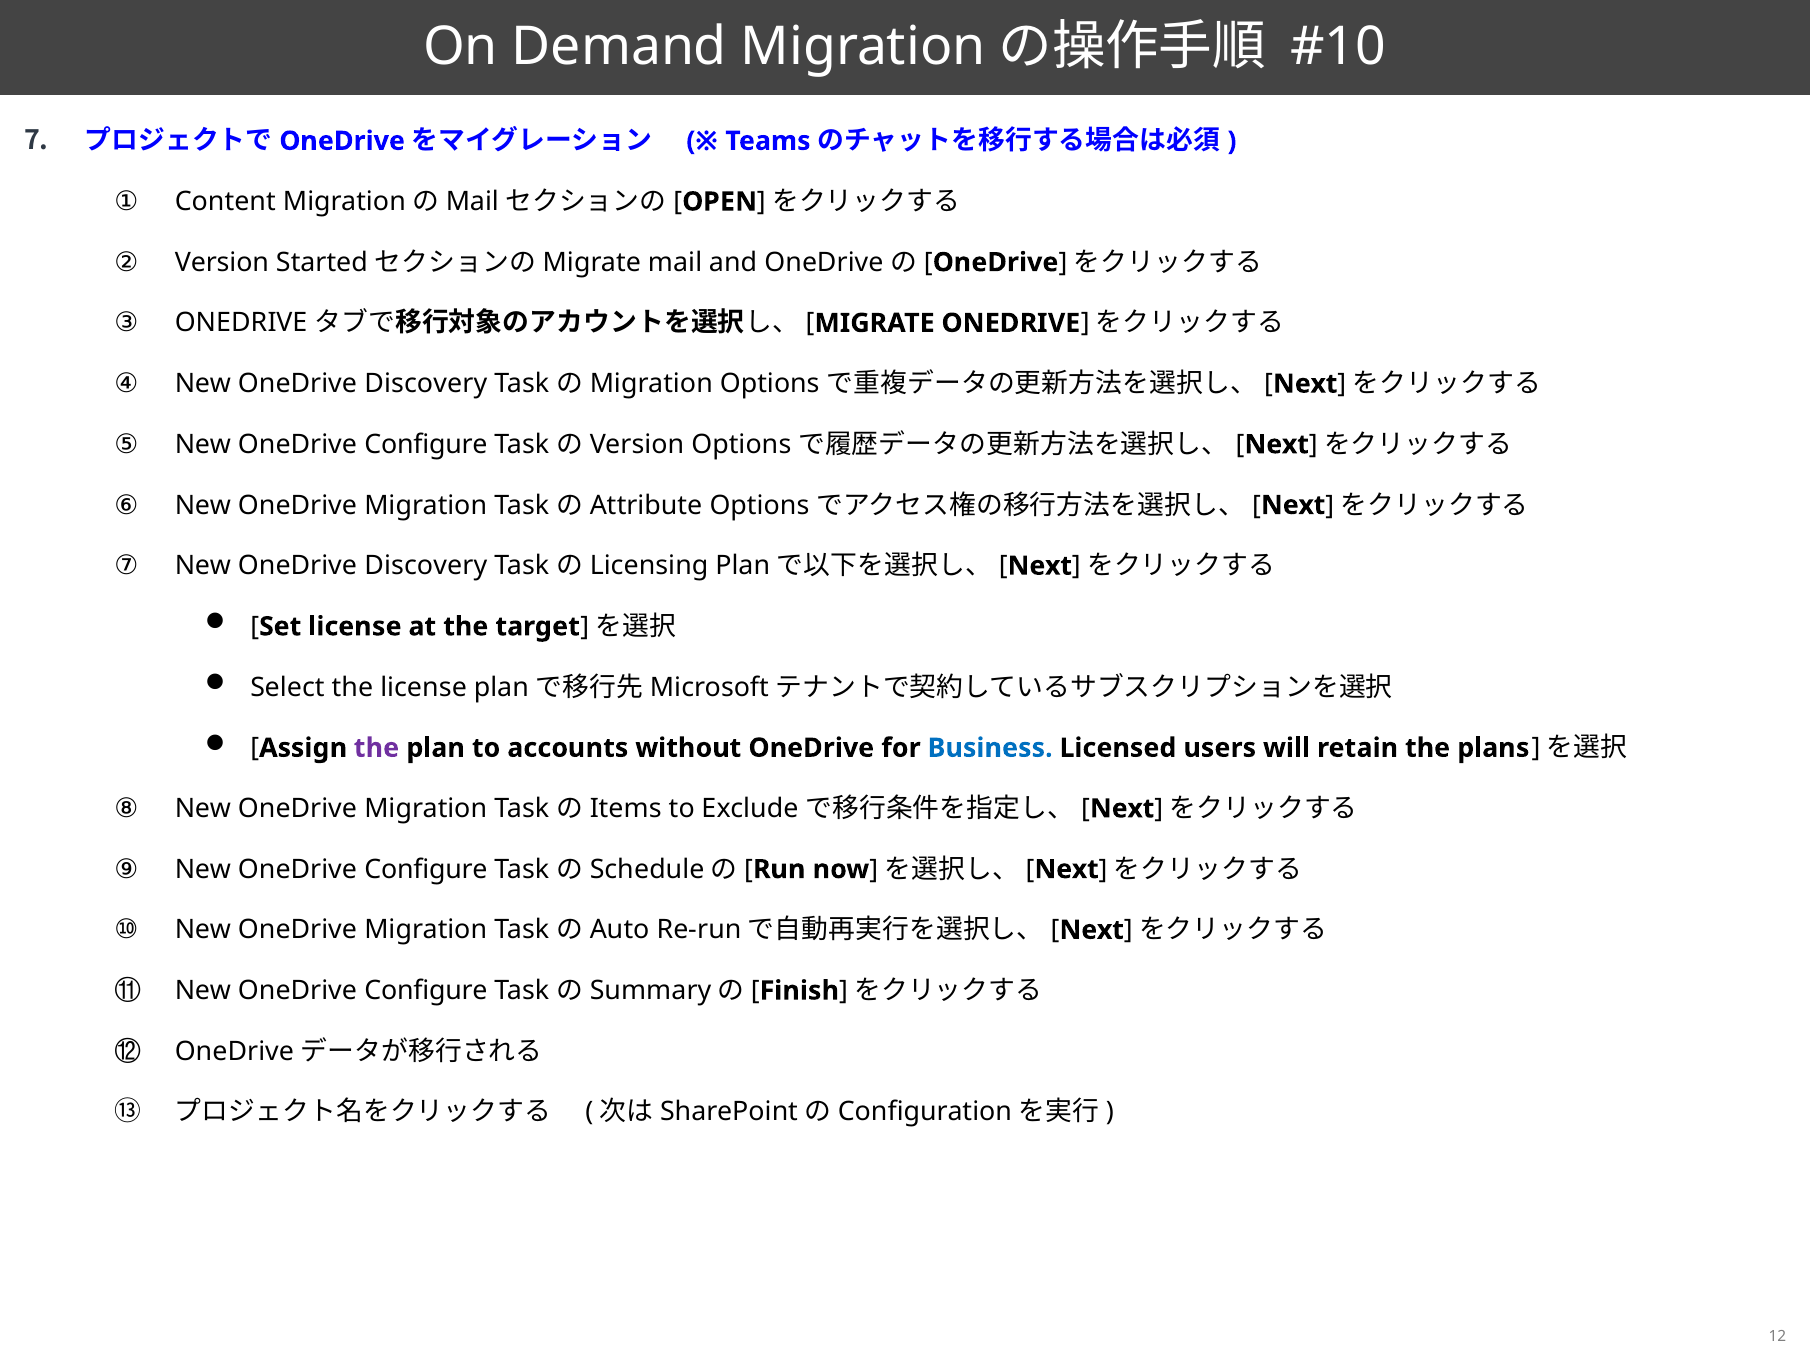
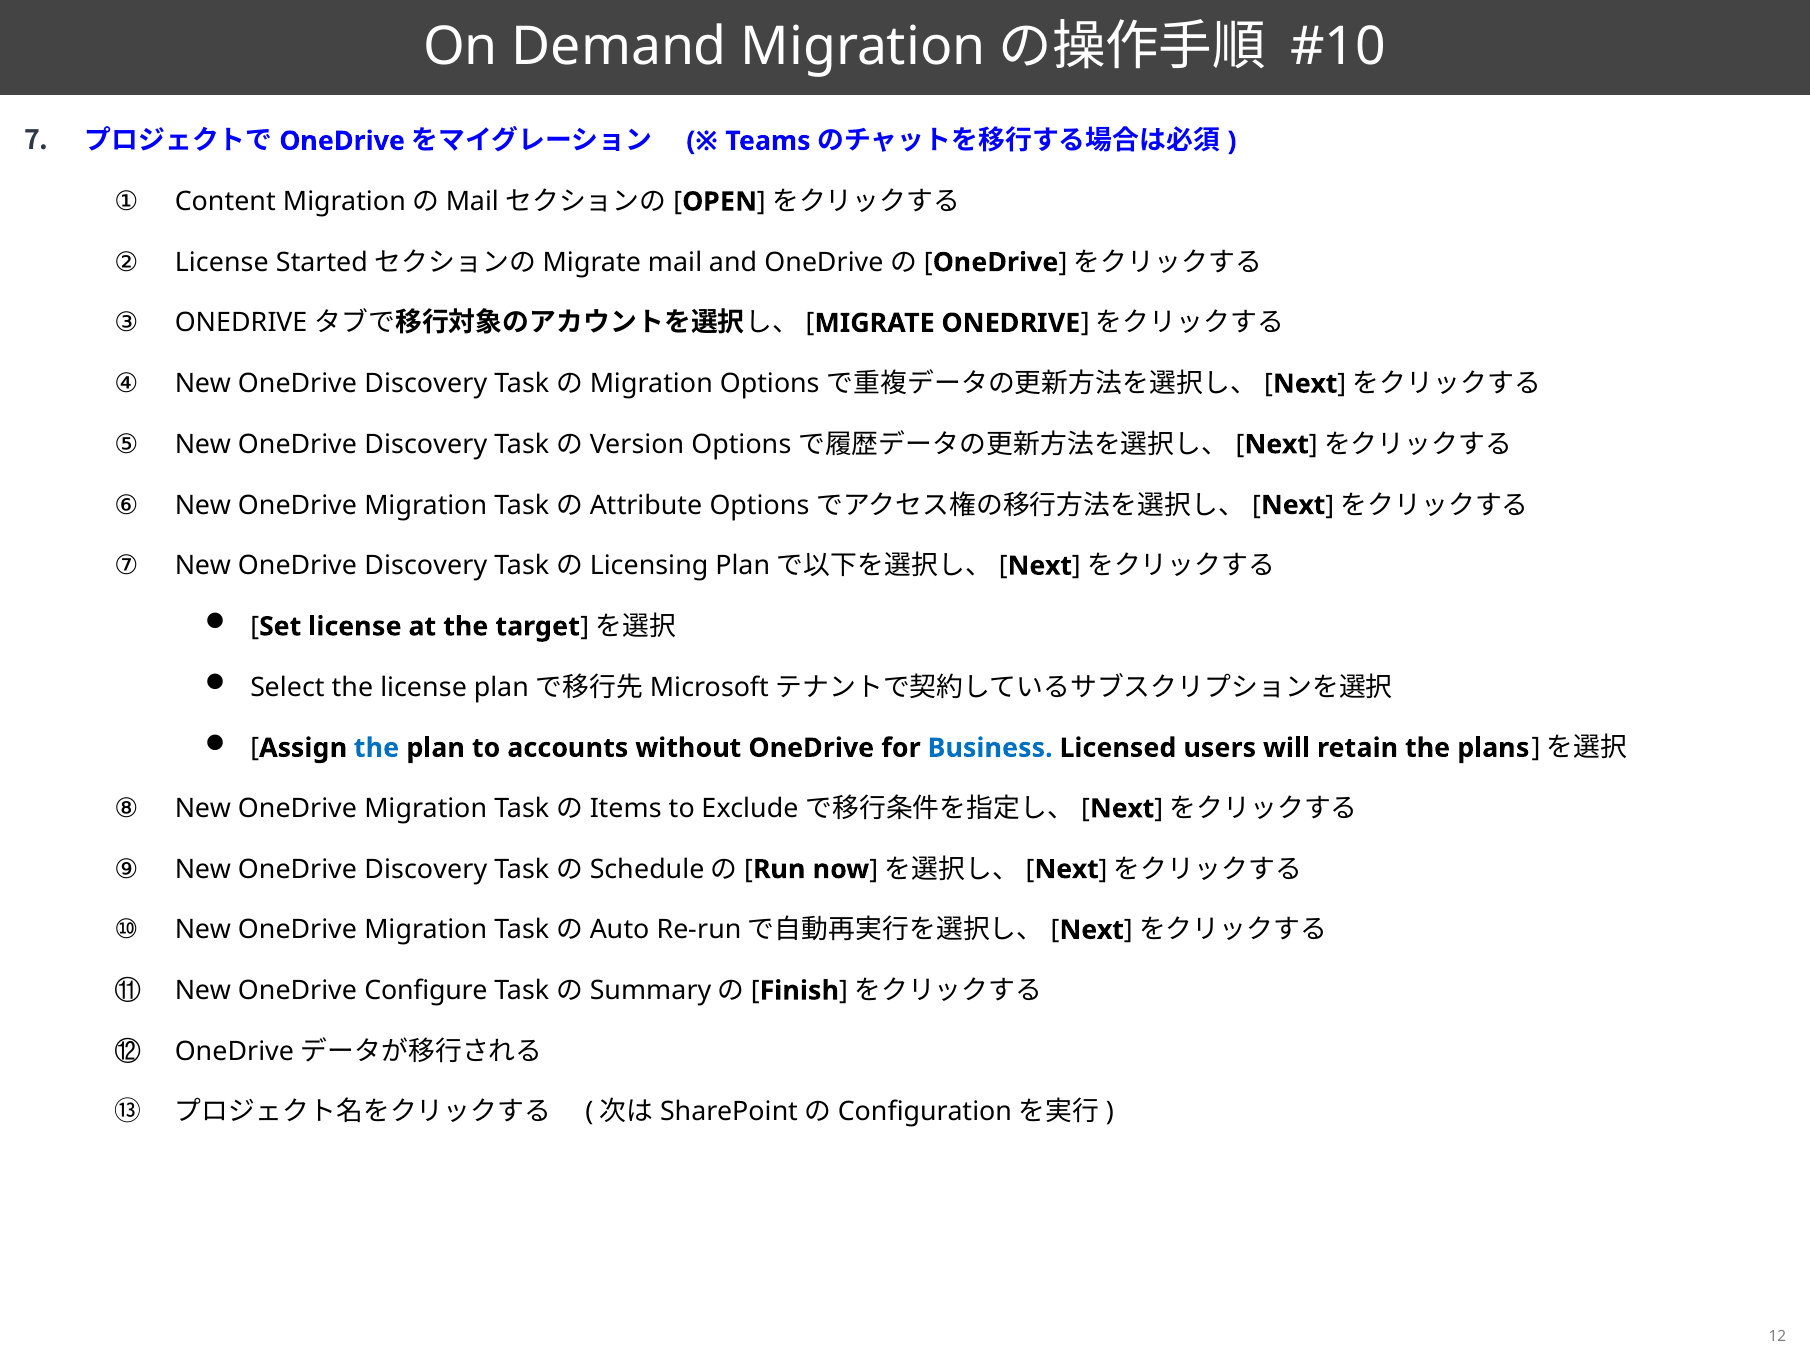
Version at (222, 263): Version -> License
Configure at (426, 445): Configure -> Discovery
the at (376, 748) colour: purple -> blue
Configure at (426, 870): Configure -> Discovery
